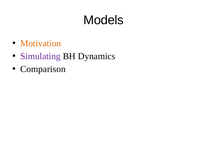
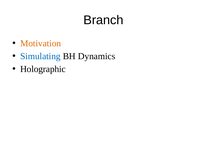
Models: Models -> Branch
Simulating colour: purple -> blue
Comparison: Comparison -> Holographic
